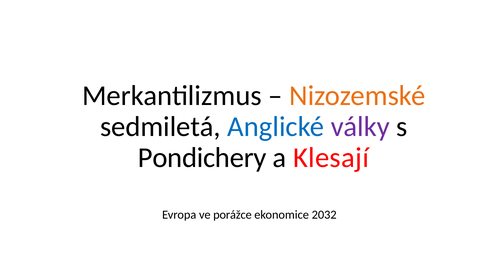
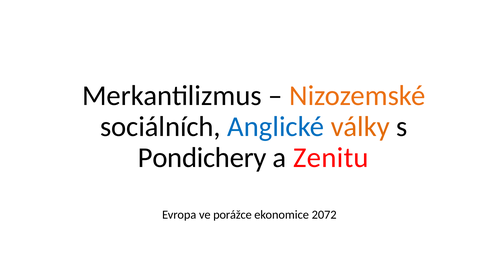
sedmiletá: sedmiletá -> sociálních
války colour: purple -> orange
Klesají: Klesají -> Zenitu
2032: 2032 -> 2072
